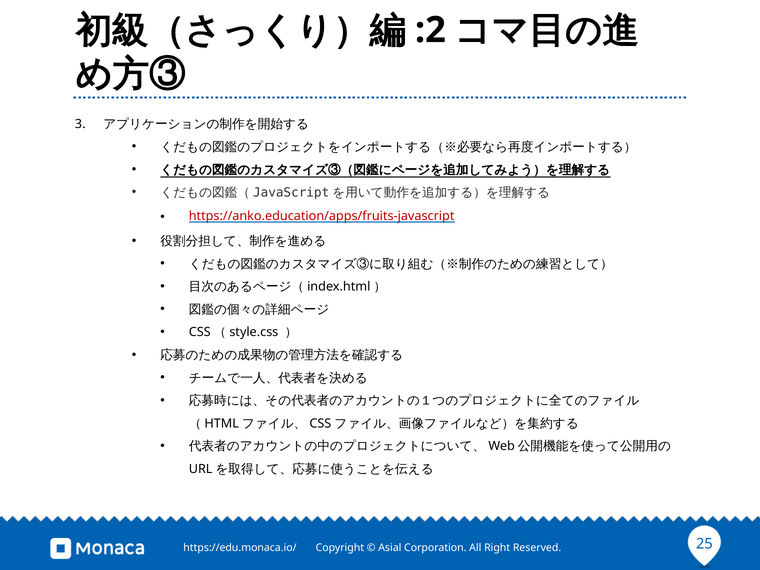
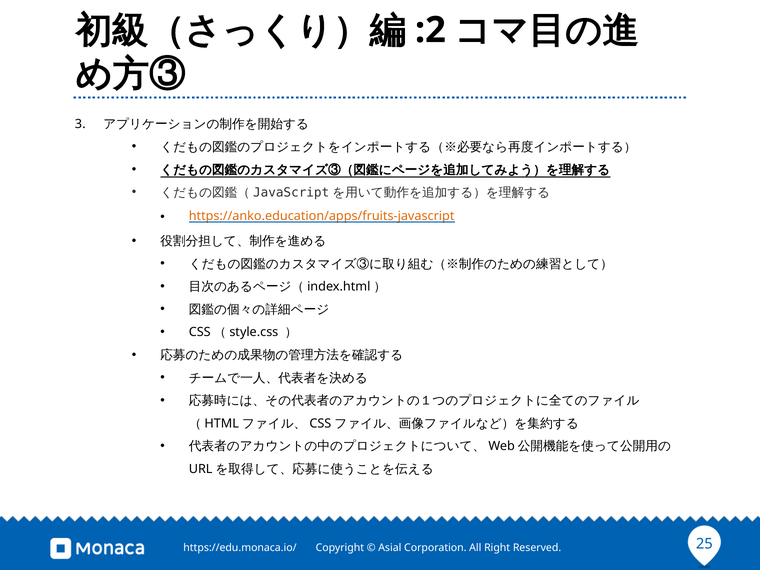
https://anko.education/apps/fruits-javascript colour: red -> orange
